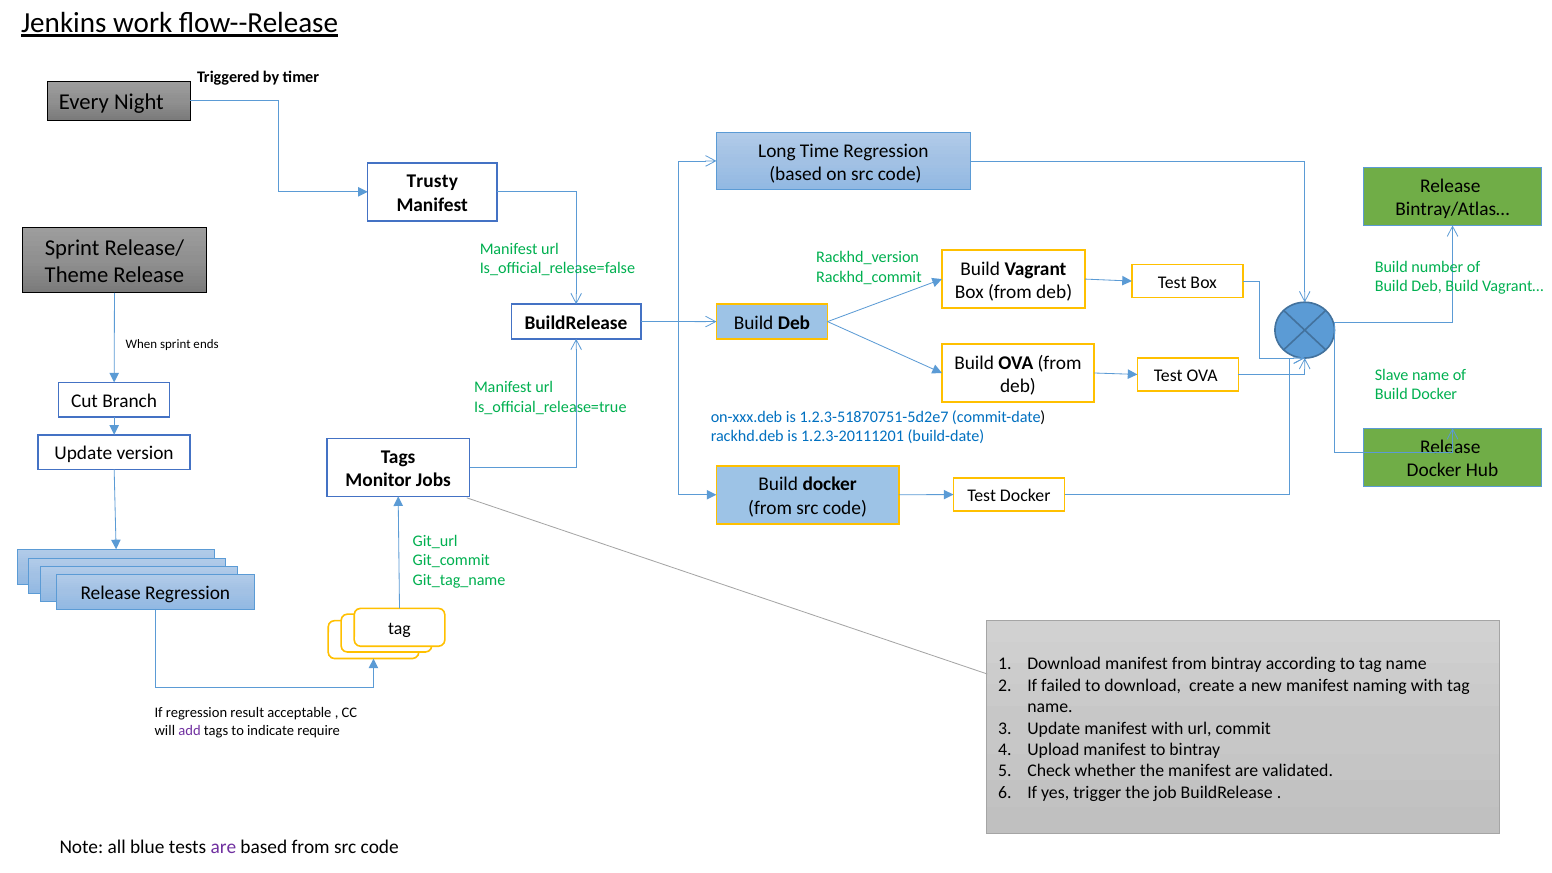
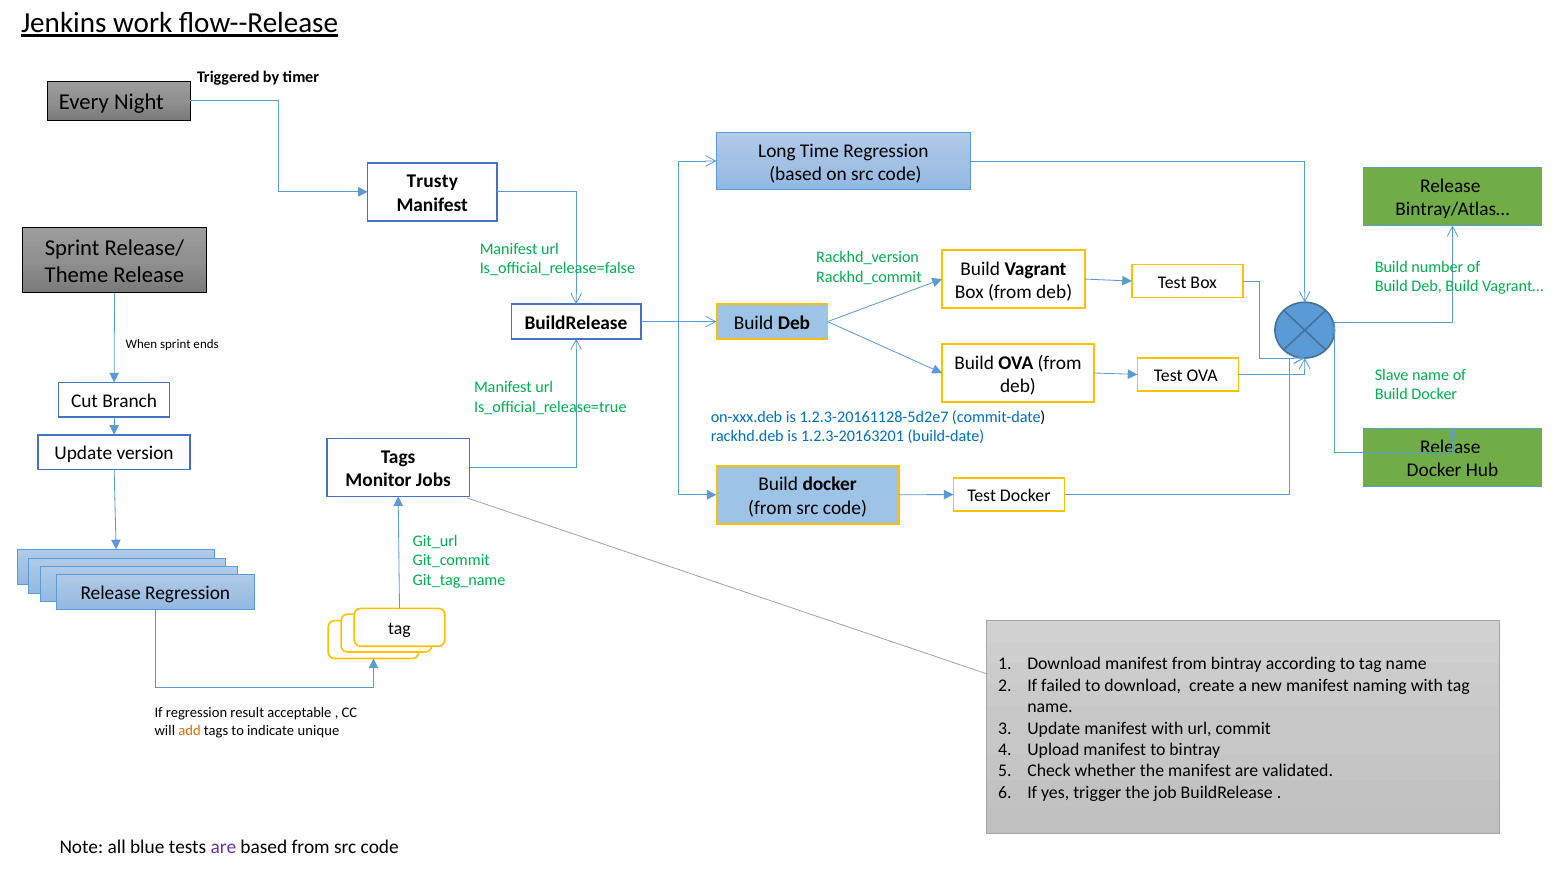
1.2.3-51870751-5d2e7: 1.2.3-51870751-5d2e7 -> 1.2.3-20161128-5d2e7
1.2.3-20111201: 1.2.3-20111201 -> 1.2.3-20163201
add colour: purple -> orange
require: require -> unique
